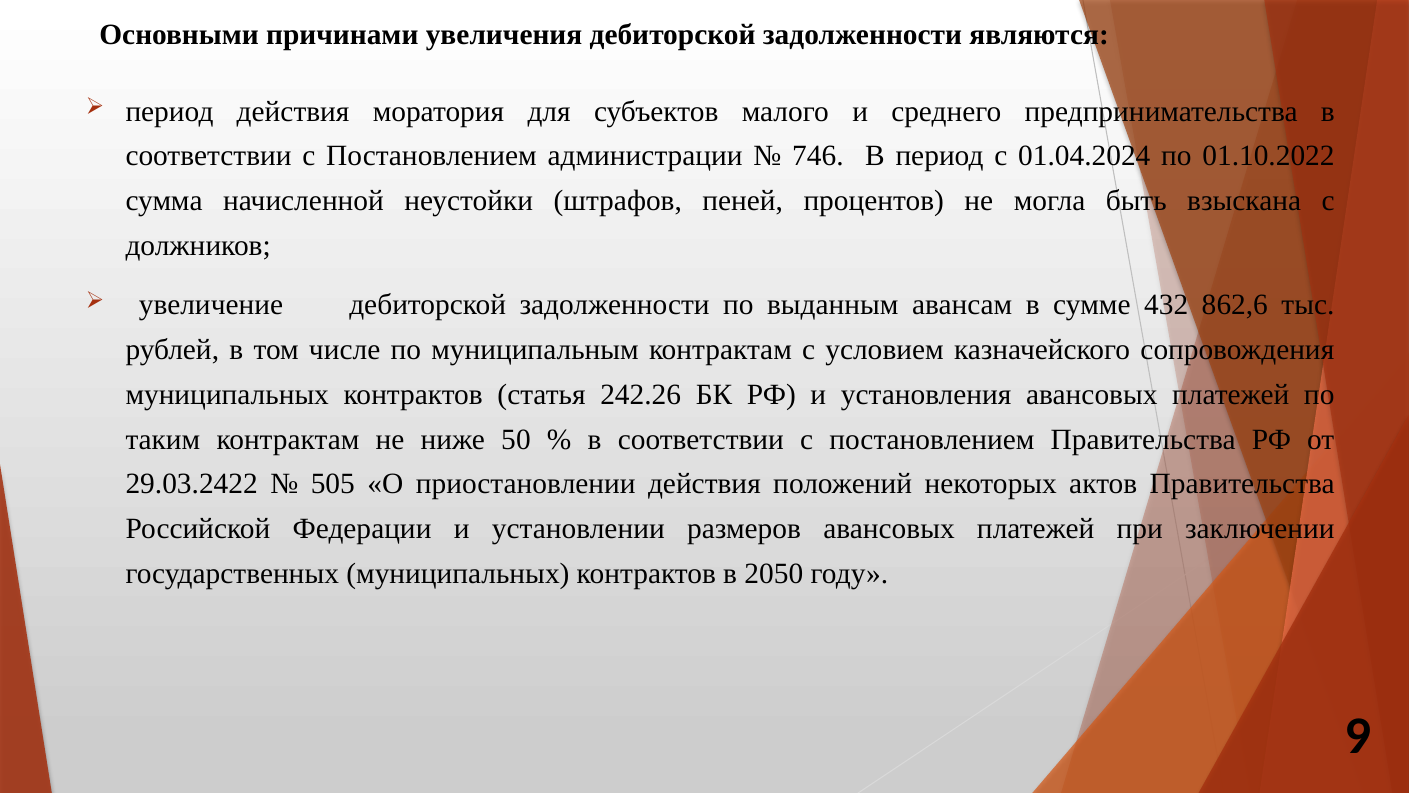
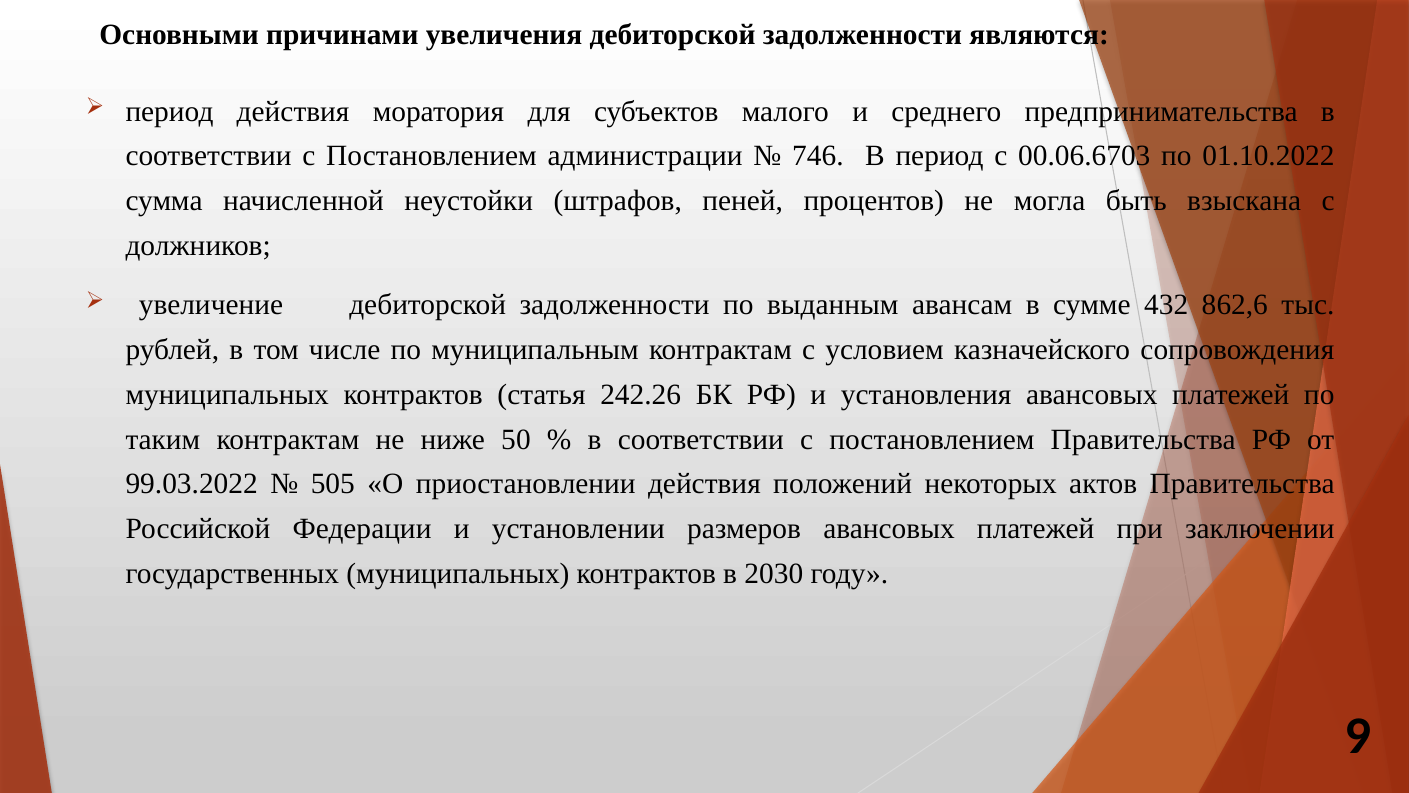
01.04.2024: 01.04.2024 -> 00.06.6703
29.03.2422: 29.03.2422 -> 99.03.2022
2050: 2050 -> 2030
